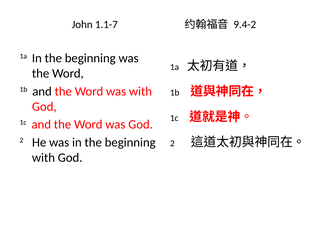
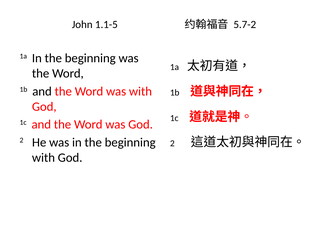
1.1-7: 1.1-7 -> 1.1-5
9.4-2: 9.4-2 -> 5.7-2
